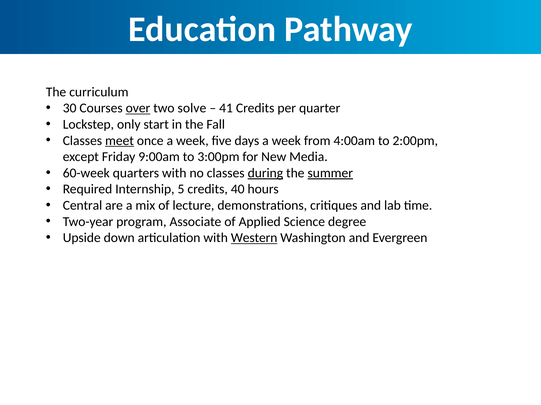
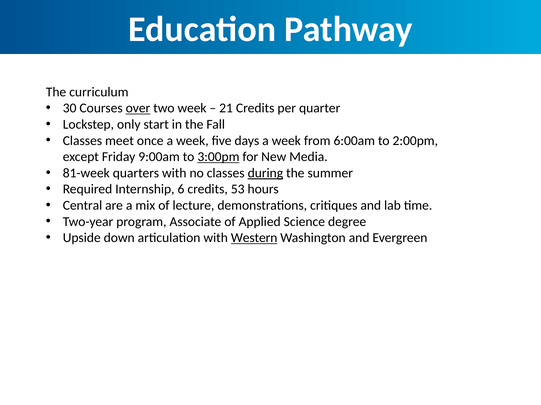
two solve: solve -> week
41: 41 -> 21
meet underline: present -> none
4:00am: 4:00am -> 6:00am
3:00pm underline: none -> present
60-week: 60-week -> 81-week
summer underline: present -> none
5: 5 -> 6
40: 40 -> 53
